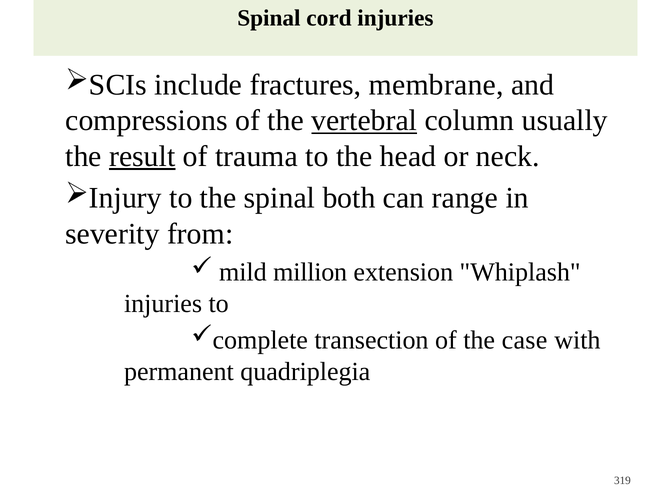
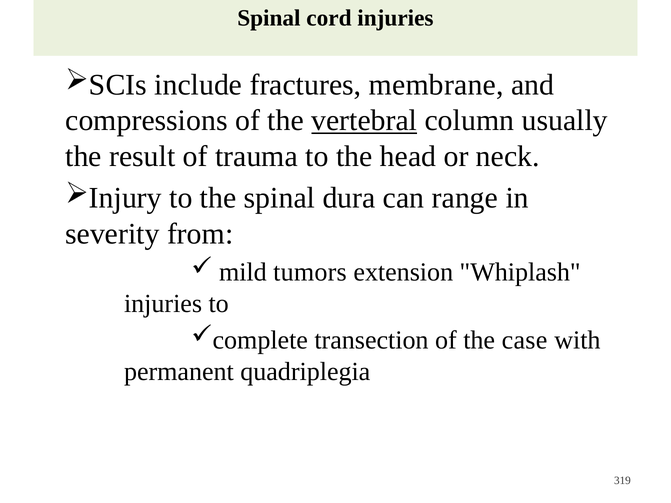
result underline: present -> none
both: both -> dura
million: million -> tumors
